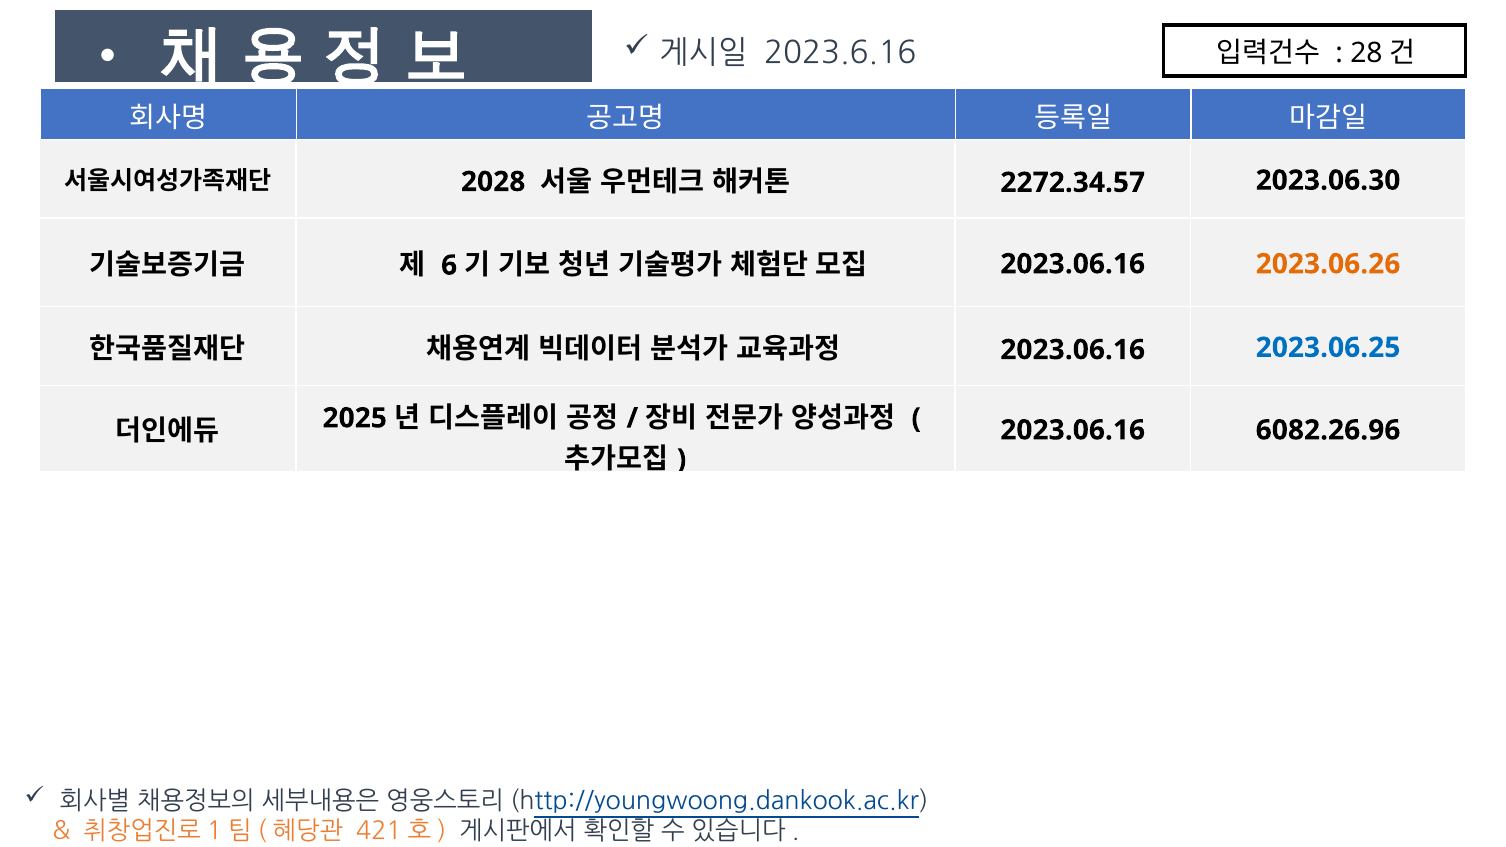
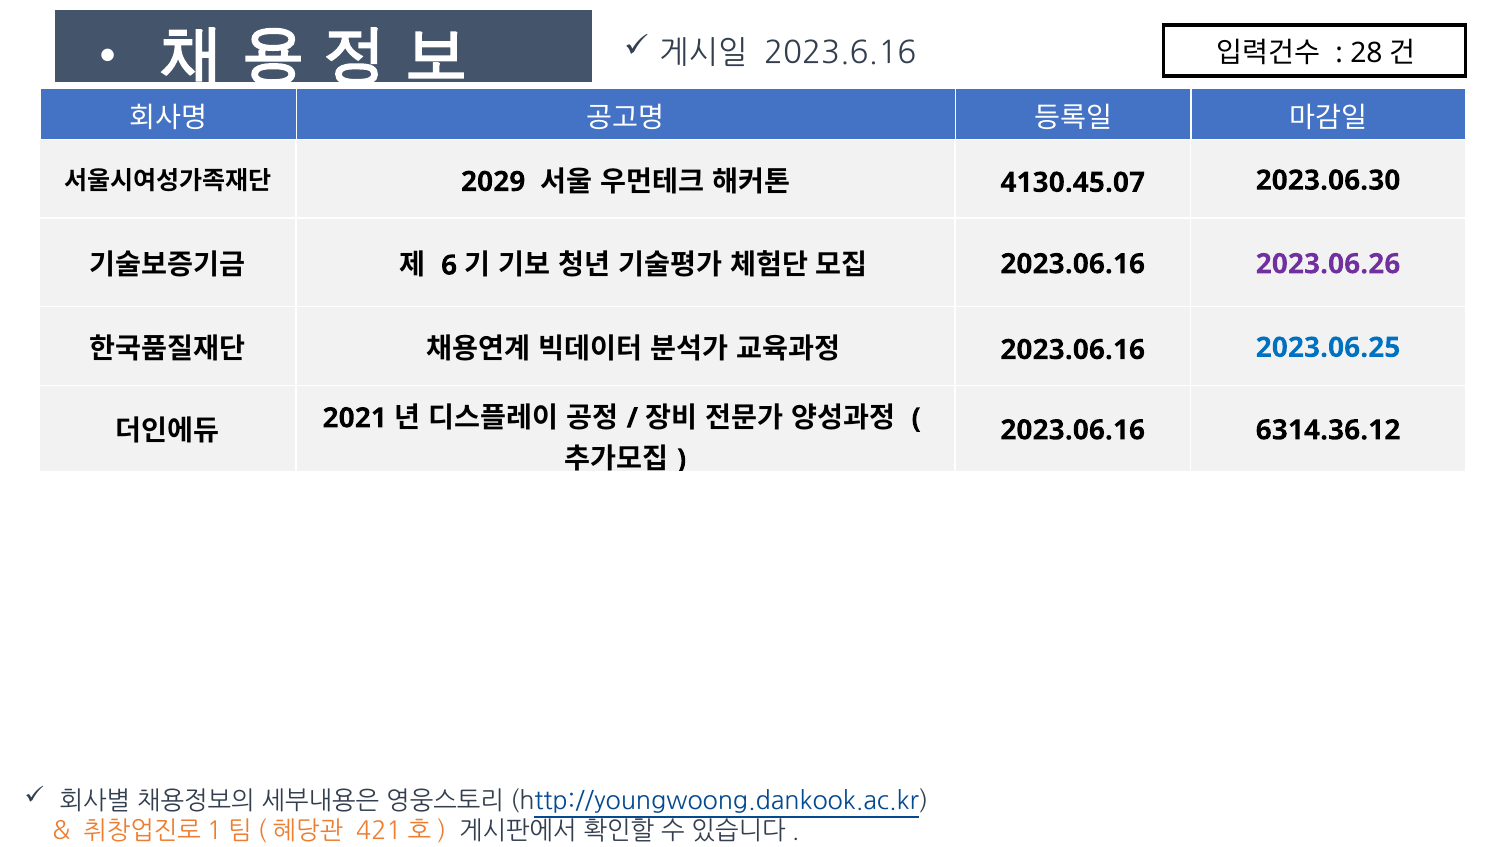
2028: 2028 -> 2029
2272.34.57: 2272.34.57 -> 4130.45.07
2023.06.26 colour: orange -> purple
2025: 2025 -> 2021
6082.26.96: 6082.26.96 -> 6314.36.12
